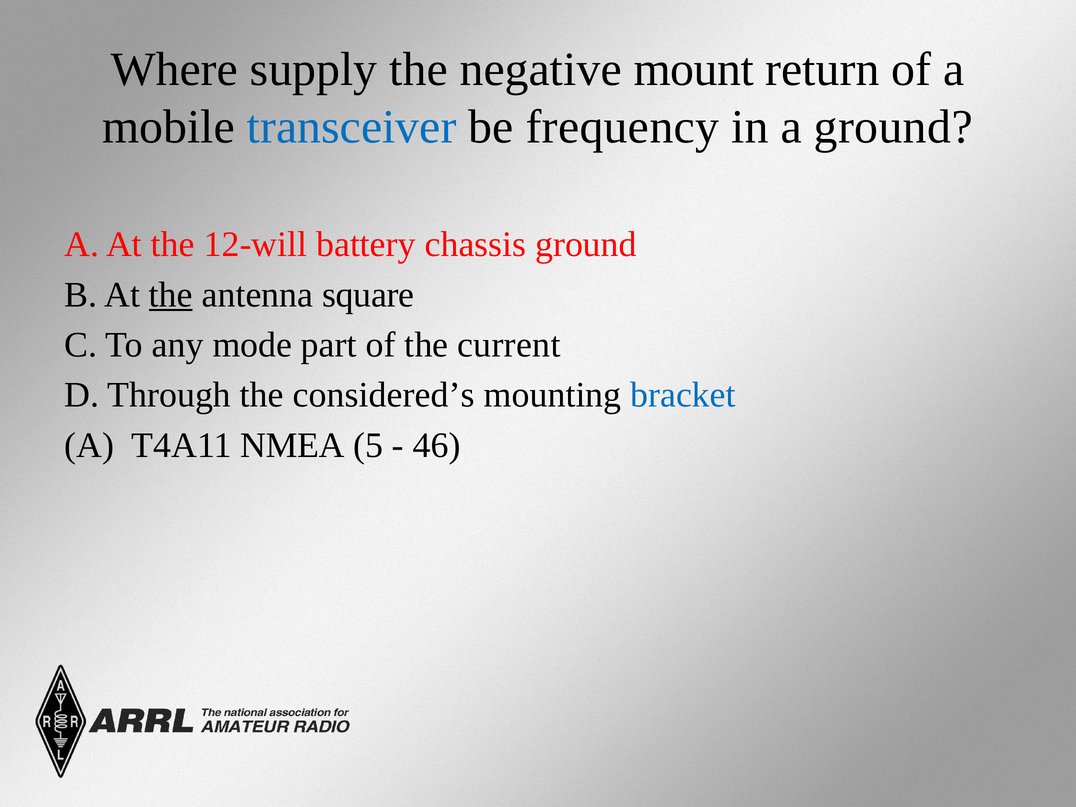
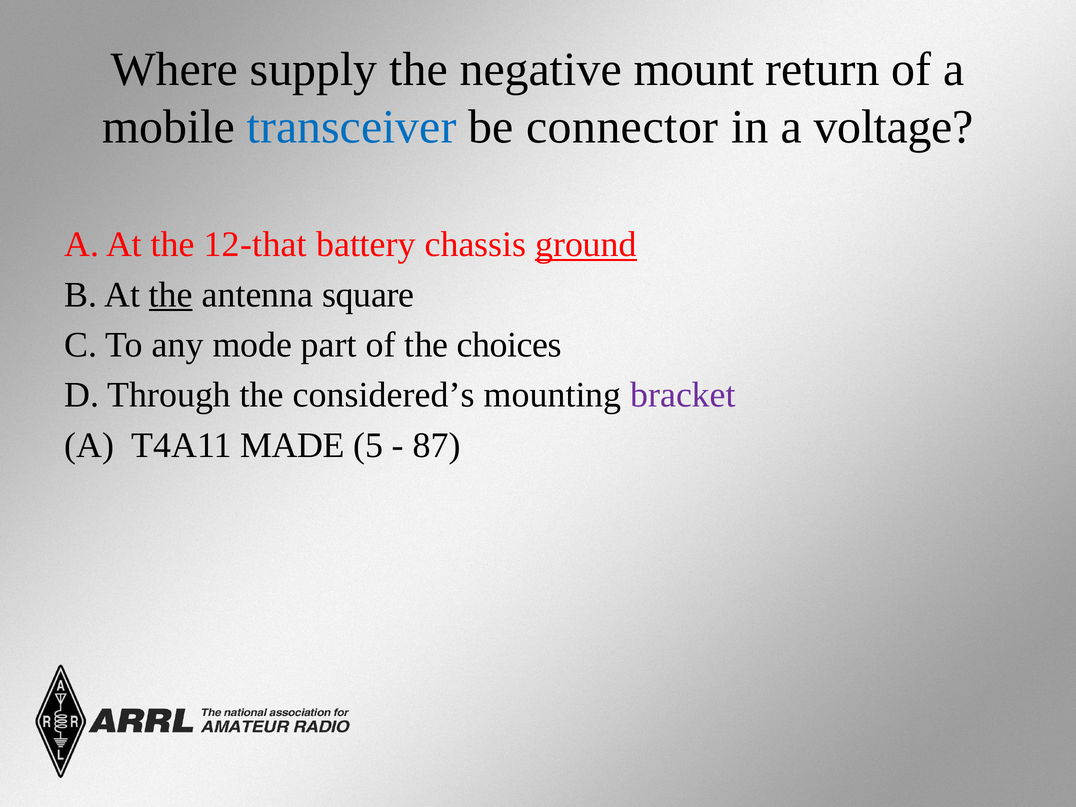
frequency: frequency -> connector
a ground: ground -> voltage
12-will: 12-will -> 12-that
ground at (586, 245) underline: none -> present
current: current -> choices
bracket colour: blue -> purple
NMEA: NMEA -> MADE
46: 46 -> 87
